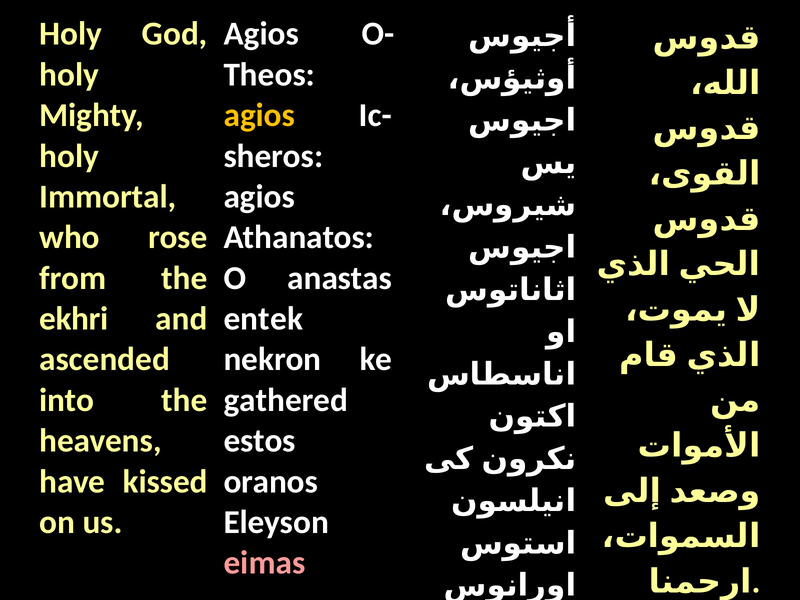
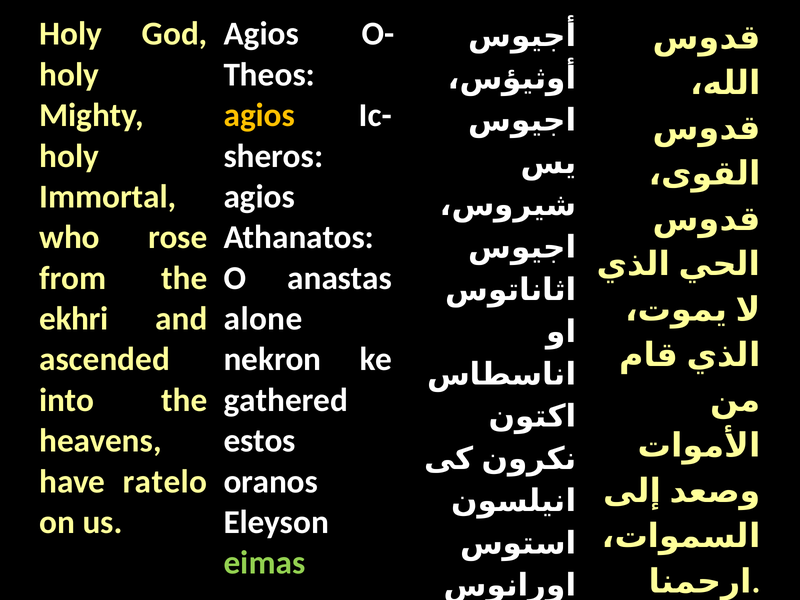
entek: entek -> alone
kissed: kissed -> ratelo
eimas colour: pink -> light green
